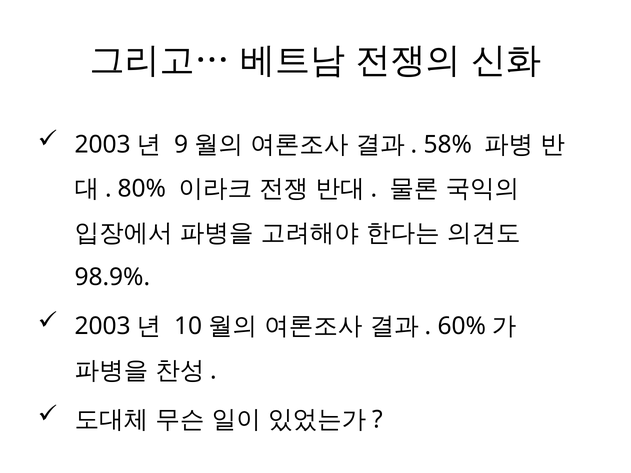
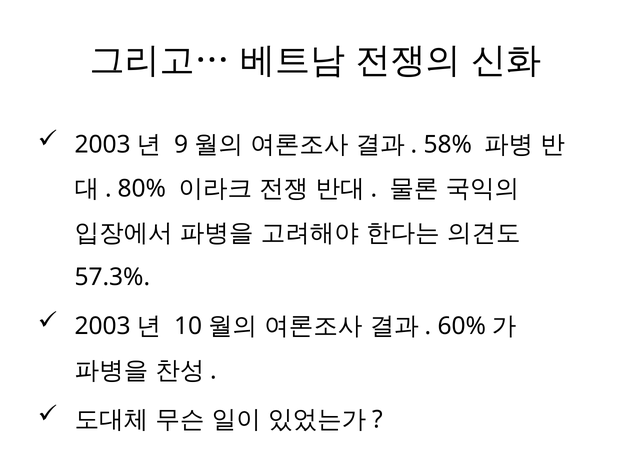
98.9%: 98.9% -> 57.3%
